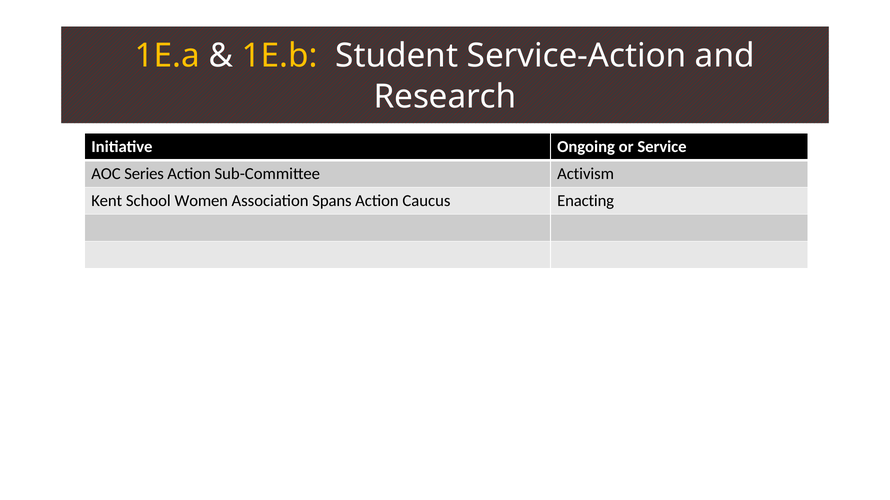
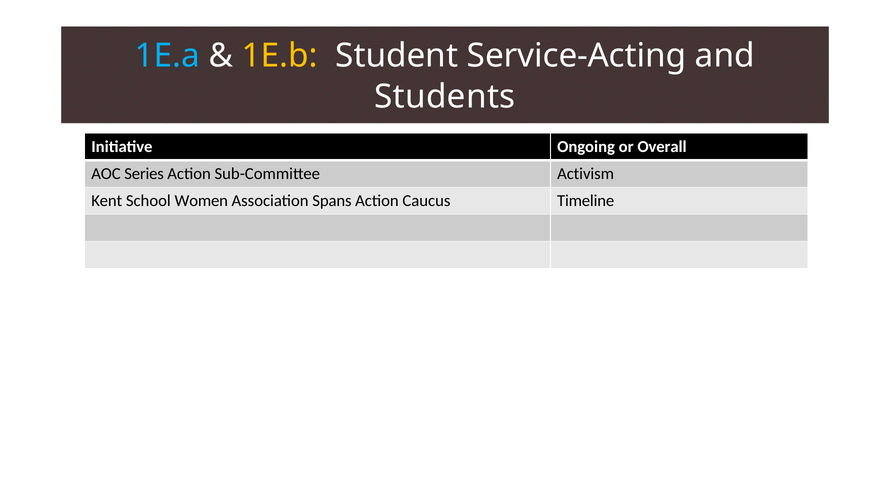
1E.a colour: yellow -> light blue
Service-Action: Service-Action -> Service-Acting
Research: Research -> Students
Service: Service -> Overall
Enacting: Enacting -> Timeline
